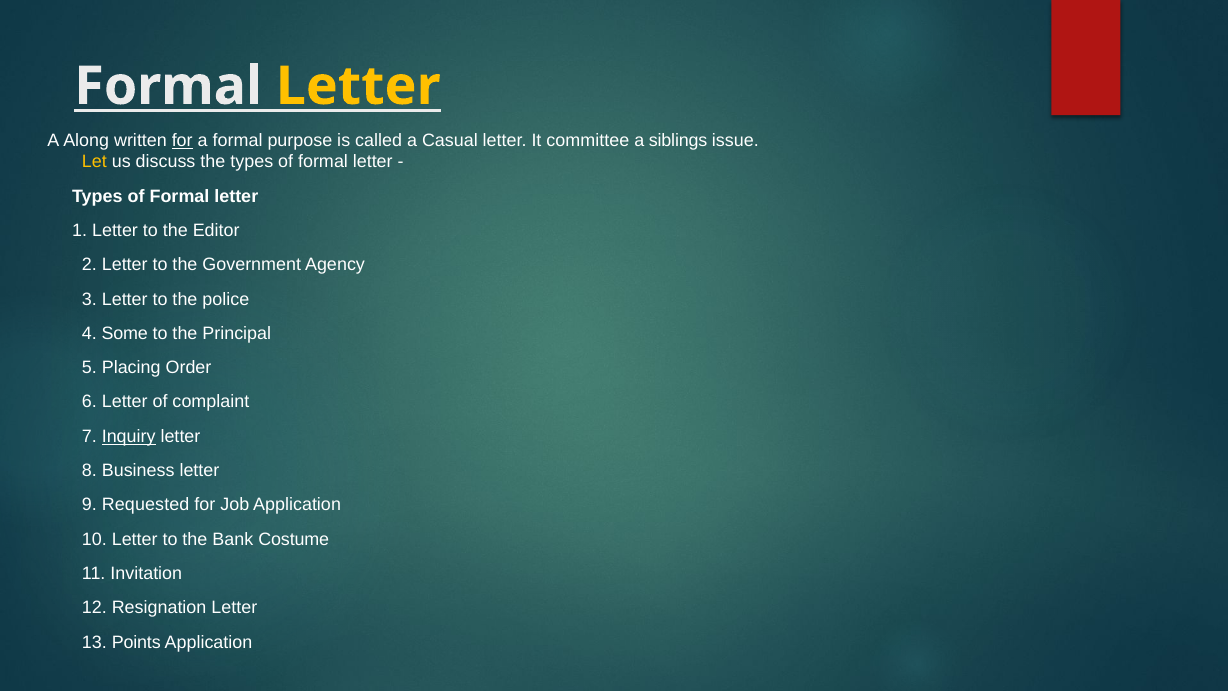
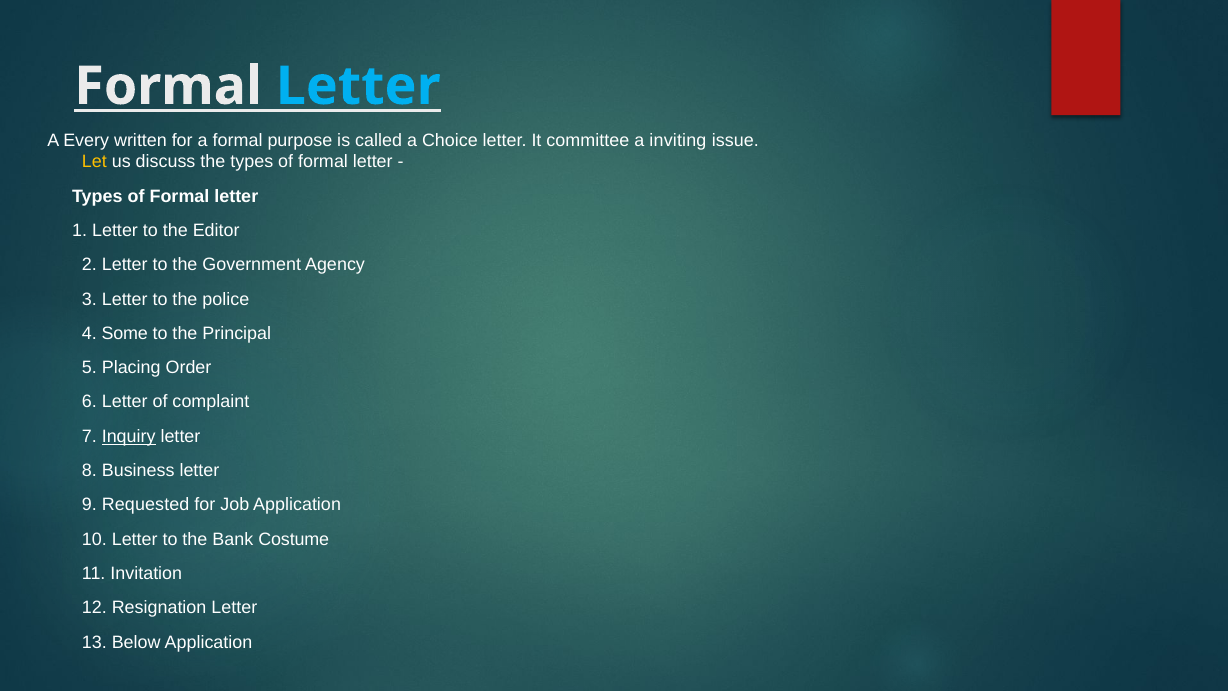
Letter at (358, 86) colour: yellow -> light blue
Along: Along -> Every
for at (182, 140) underline: present -> none
Casual: Casual -> Choice
siblings: siblings -> inviting
Points: Points -> Below
